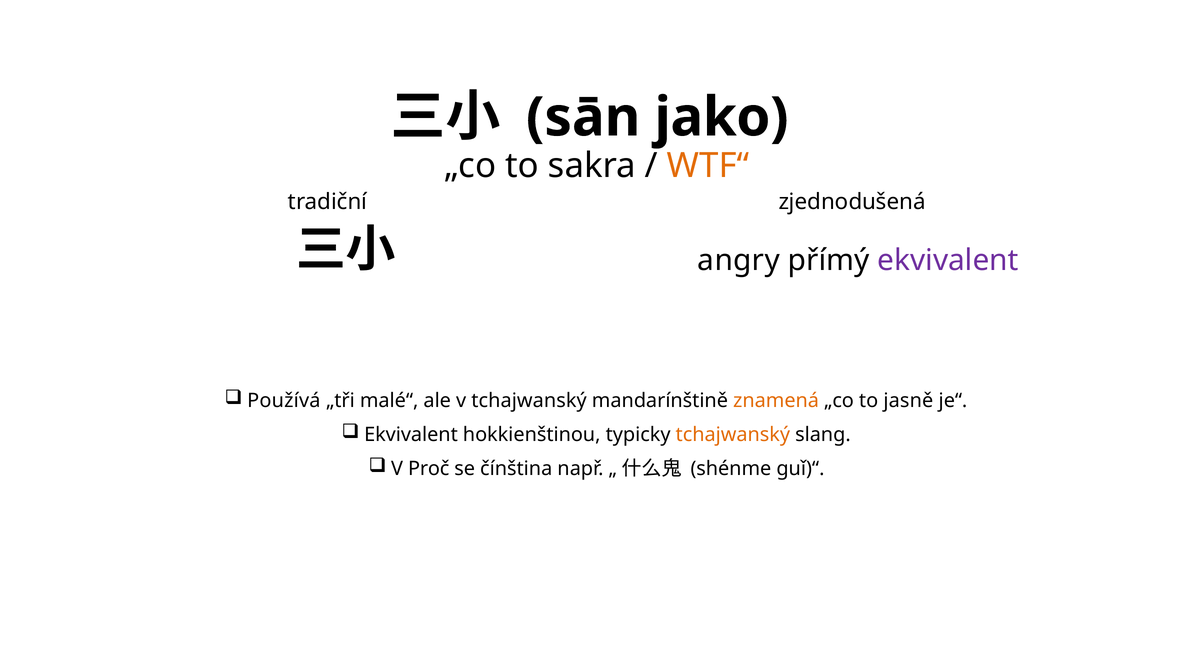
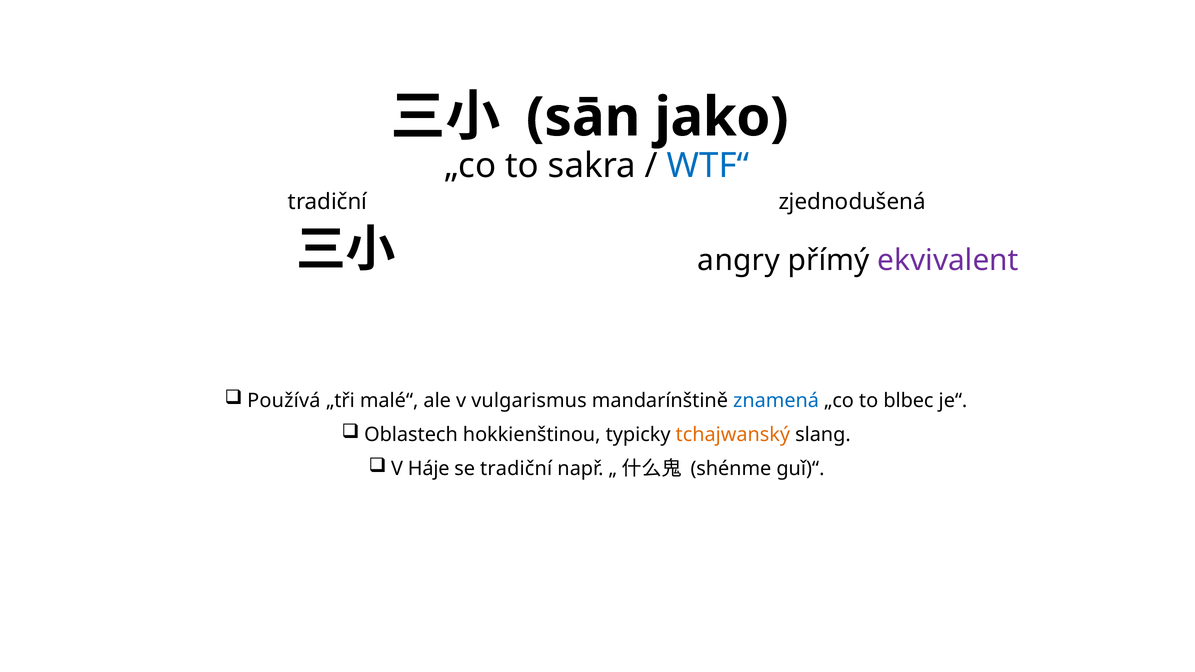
WTF“ colour: orange -> blue
v tchajwanský: tchajwanský -> vulgarismus
znamená colour: orange -> blue
jasně: jasně -> blbec
Ekvivalent at (411, 435): Ekvivalent -> Oblastech
Proč: Proč -> Háje
se čínština: čínština -> tradiční
